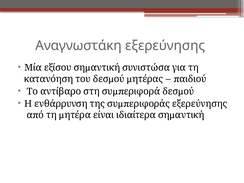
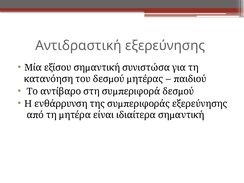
Αναγνωστάκη: Αναγνωστάκη -> Αντιδραστική
